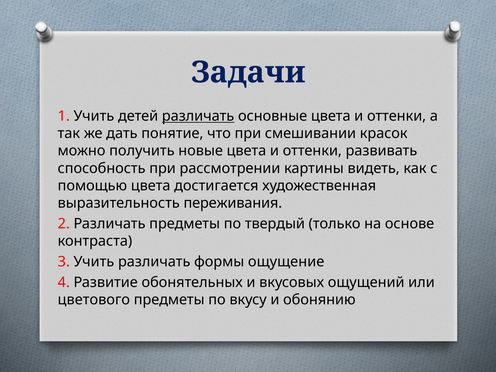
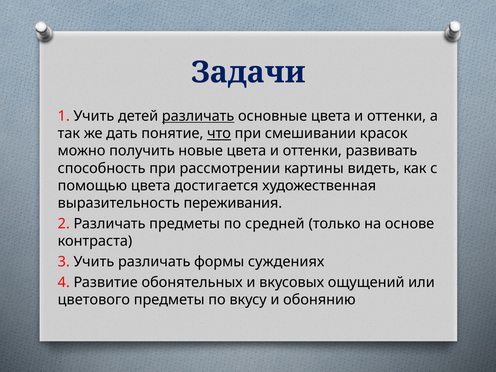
что underline: none -> present
твердый: твердый -> средней
ощущение: ощущение -> суждениях
